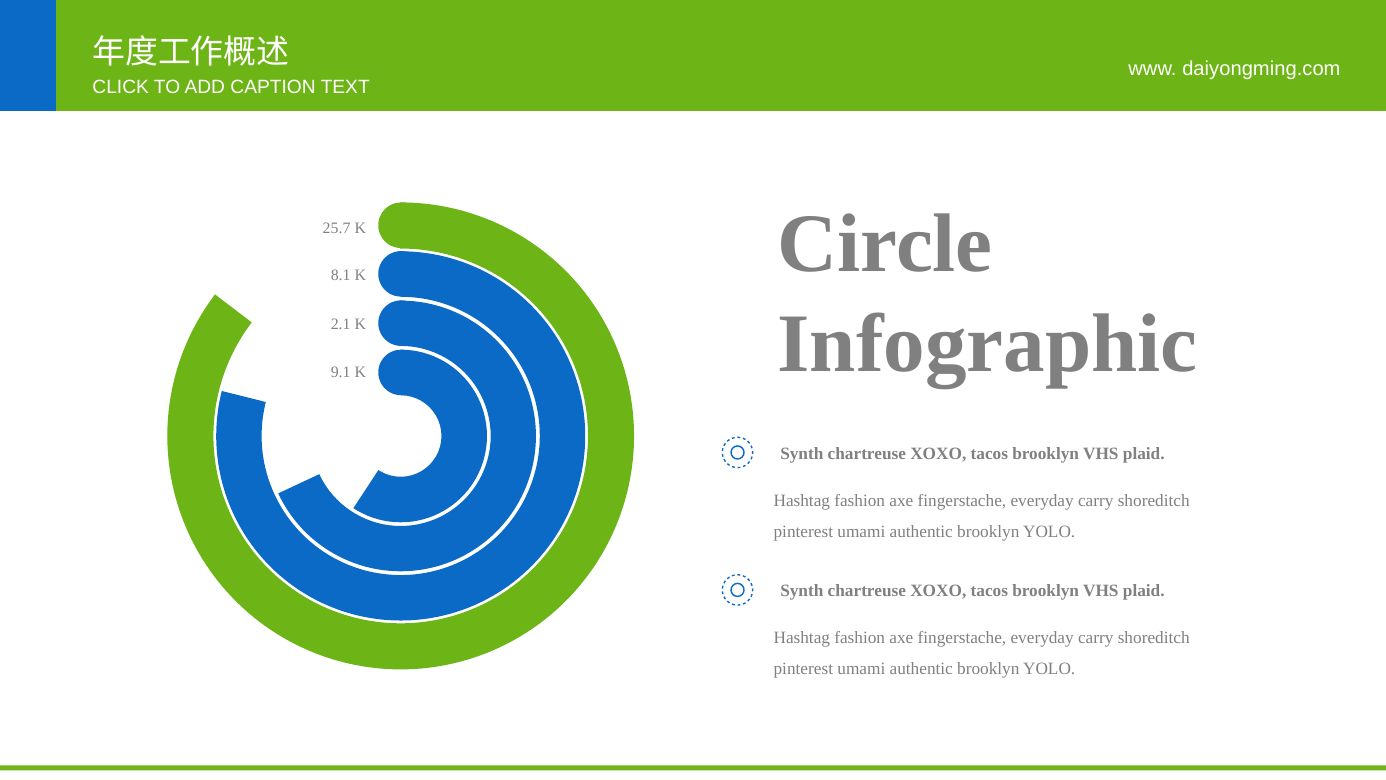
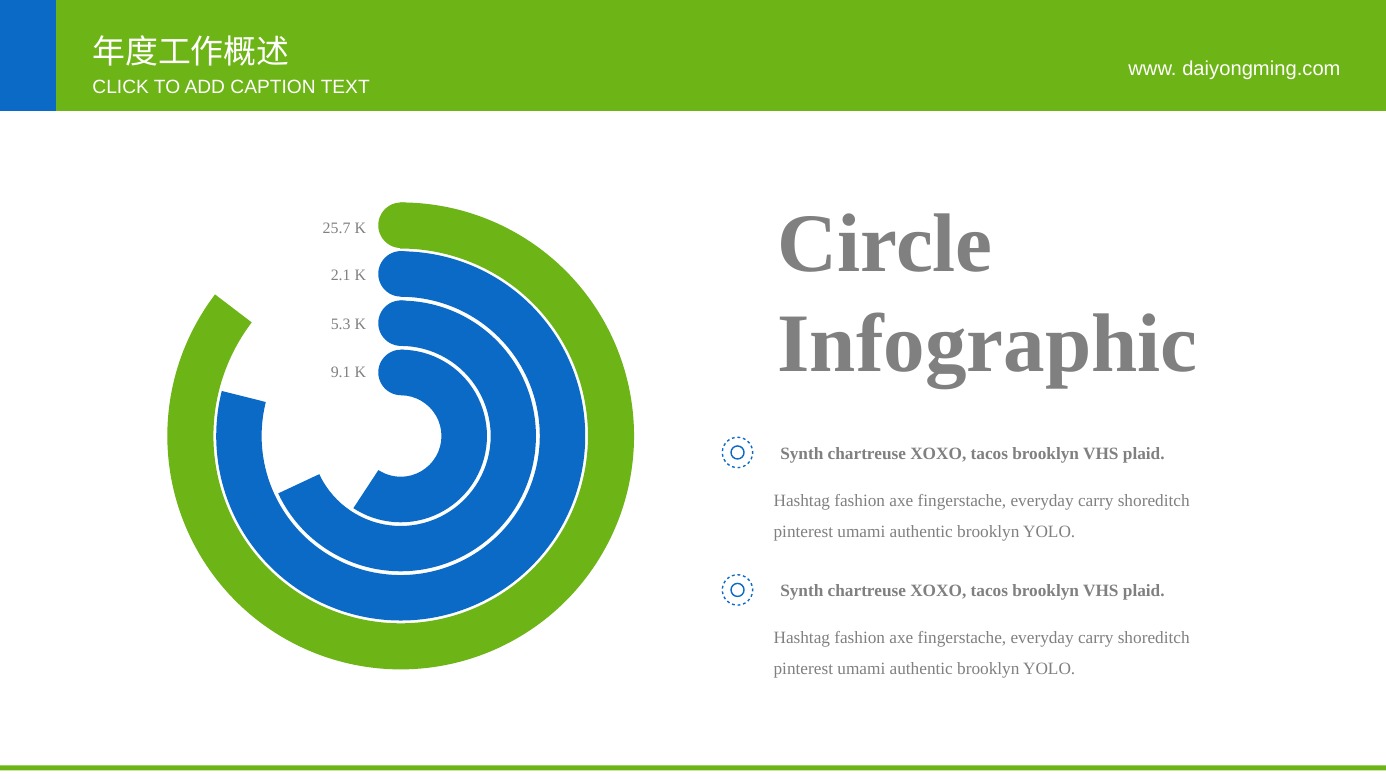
8.1: 8.1 -> 2.1
2.1: 2.1 -> 5.3
